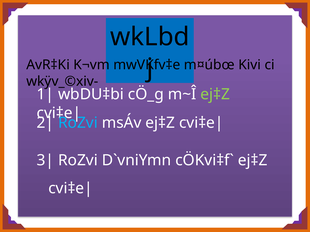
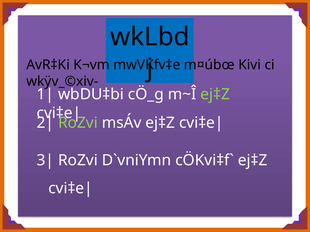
RoZvi at (78, 123) colour: light blue -> light green
